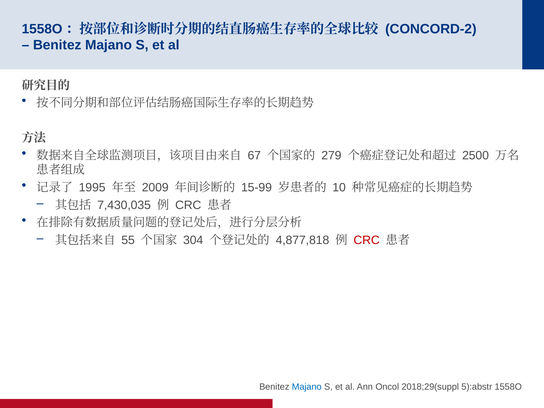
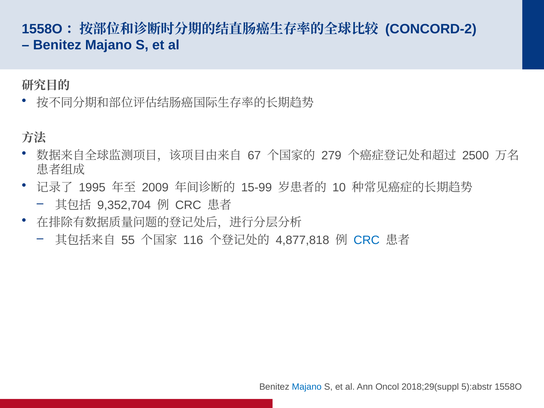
7,430,035: 7,430,035 -> 9,352,704
304: 304 -> 116
CRC at (367, 240) colour: red -> blue
